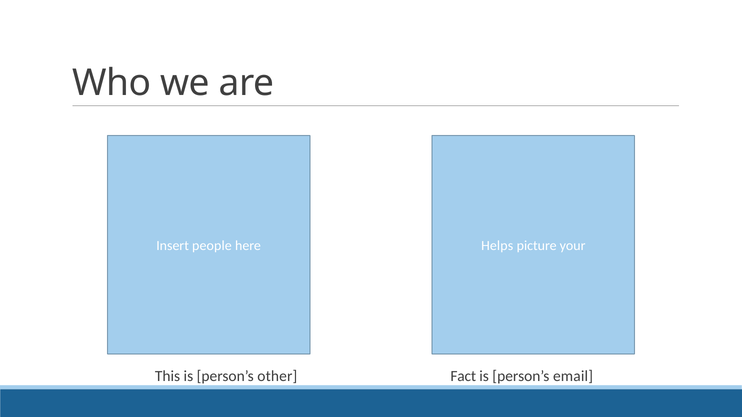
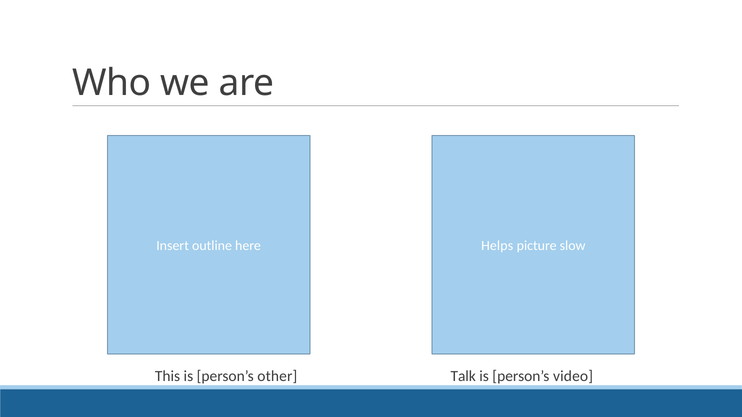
people: people -> outline
your: your -> slow
Fact: Fact -> Talk
email: email -> video
